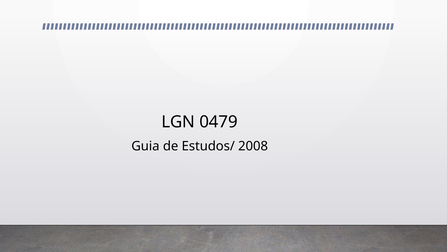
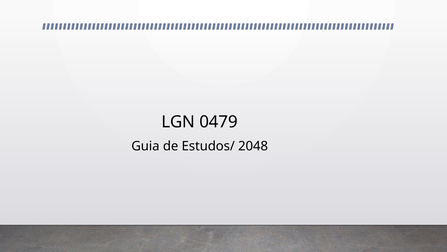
2008: 2008 -> 2048
